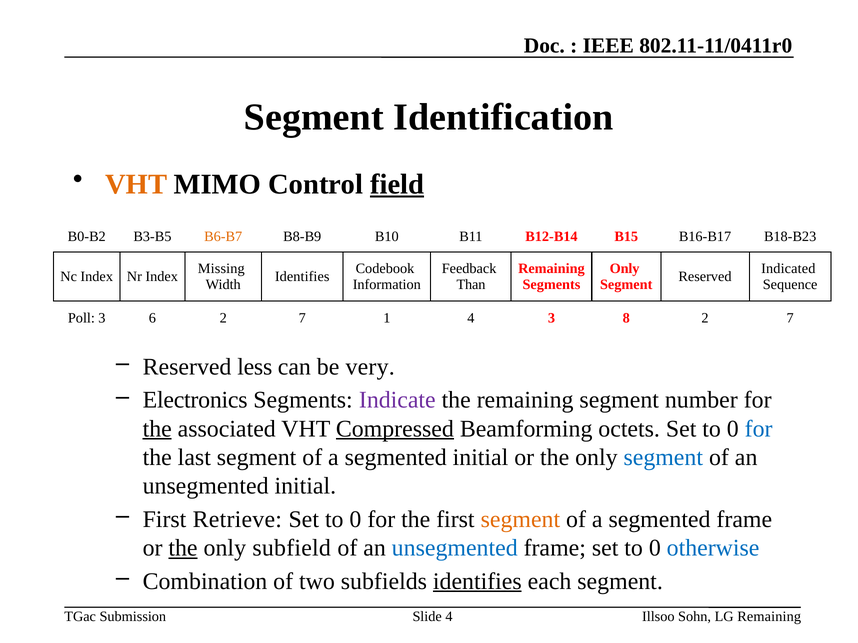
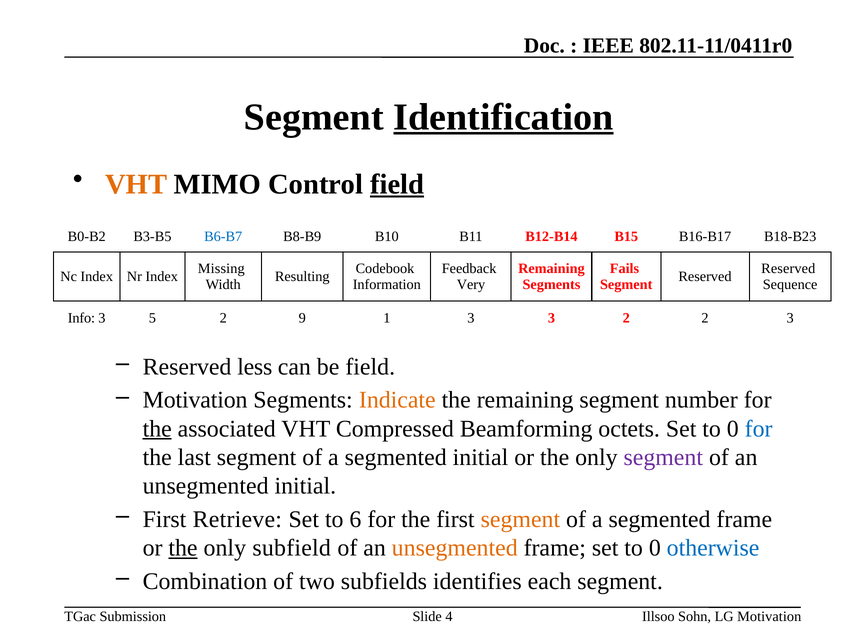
Identification underline: none -> present
B6-B7 colour: orange -> blue
Only at (625, 269): Only -> Fails
Indicated at (788, 269): Indicated -> Reserved
Identifies at (302, 277): Identifies -> Resulting
Than: Than -> Very
Poll: Poll -> Info
6: 6 -> 5
7 at (302, 318): 7 -> 9
1 4: 4 -> 3
3 8: 8 -> 2
7 at (790, 318): 7 -> 3
be very: very -> field
Electronics at (195, 400): Electronics -> Motivation
Indicate colour: purple -> orange
Compressed underline: present -> none
segment at (663, 458) colour: blue -> purple
0 at (355, 520): 0 -> 6
unsegmented at (455, 548) colour: blue -> orange
identifies at (477, 582) underline: present -> none
LG Remaining: Remaining -> Motivation
